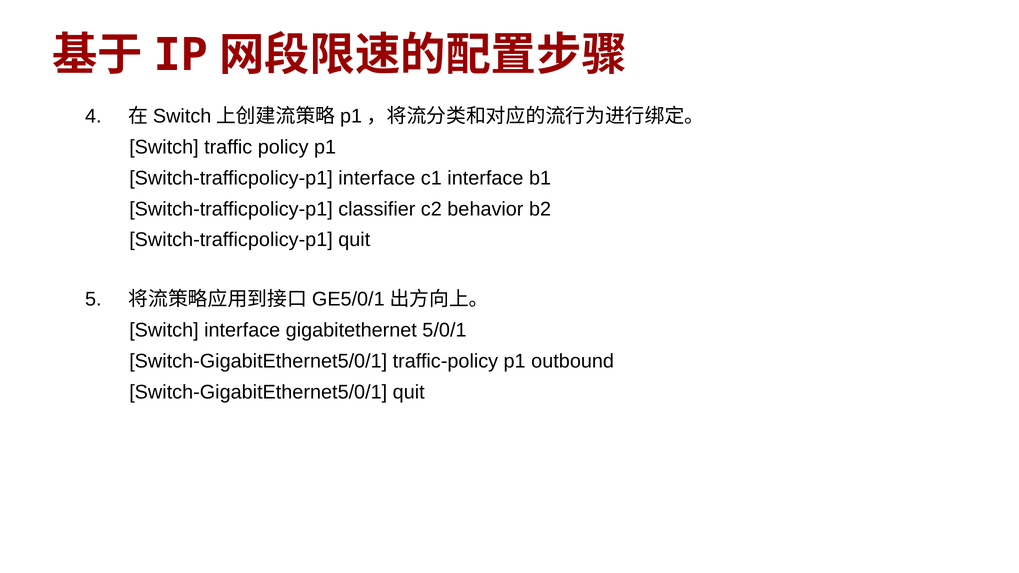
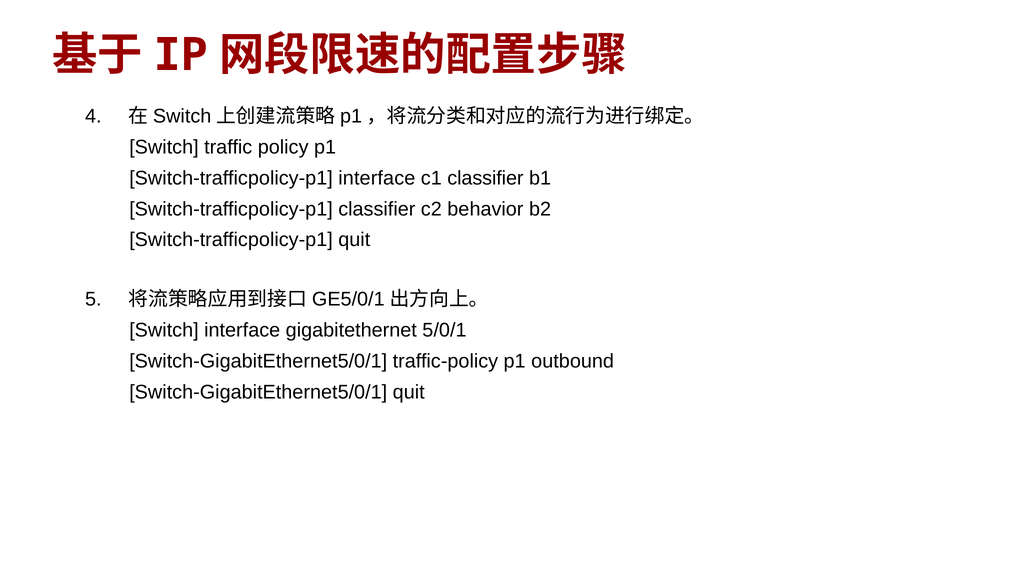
c1 interface: interface -> classifier
